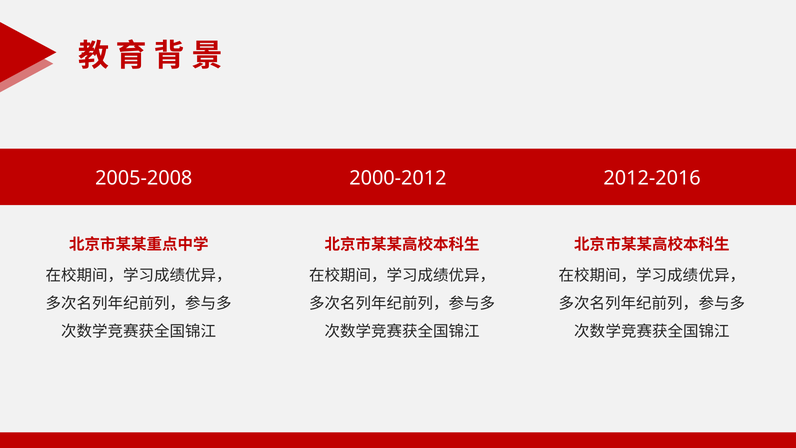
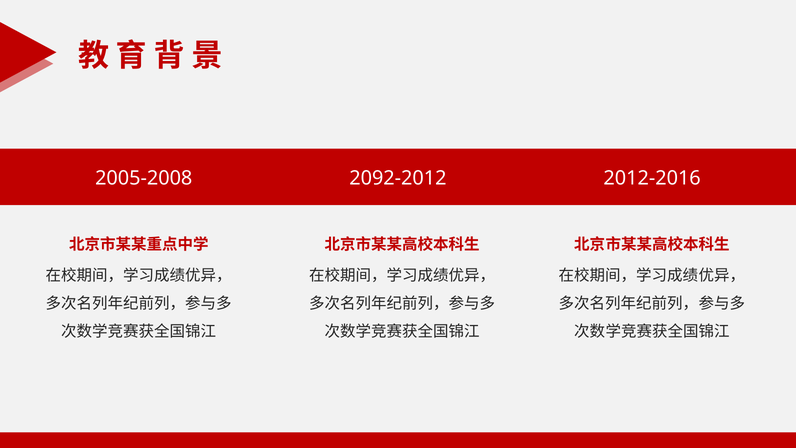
2000-2012: 2000-2012 -> 2092-2012
